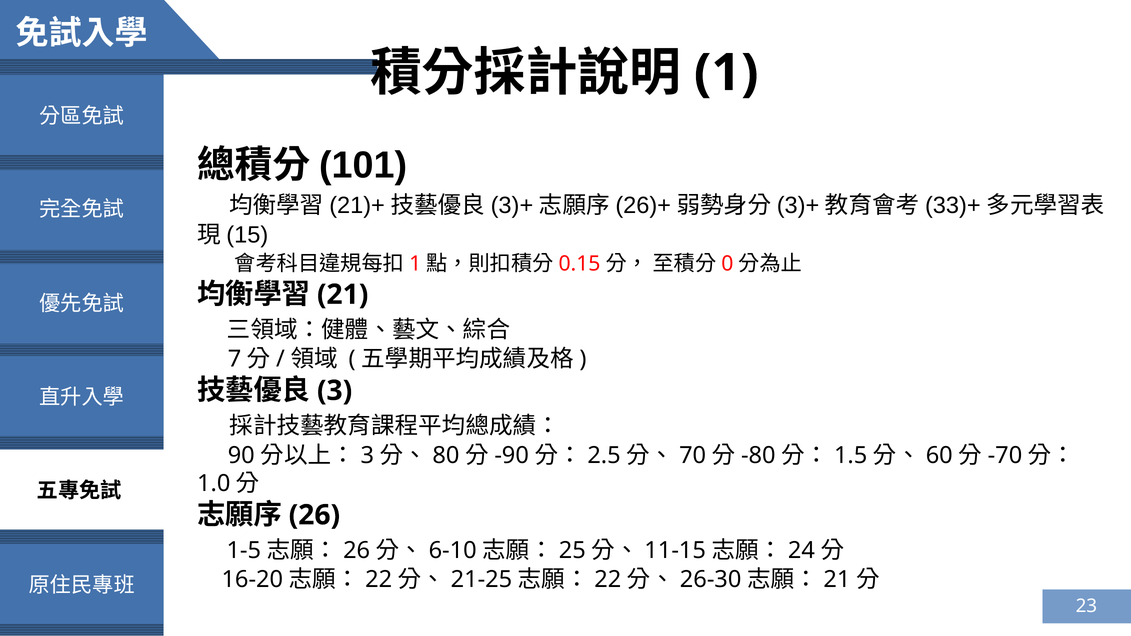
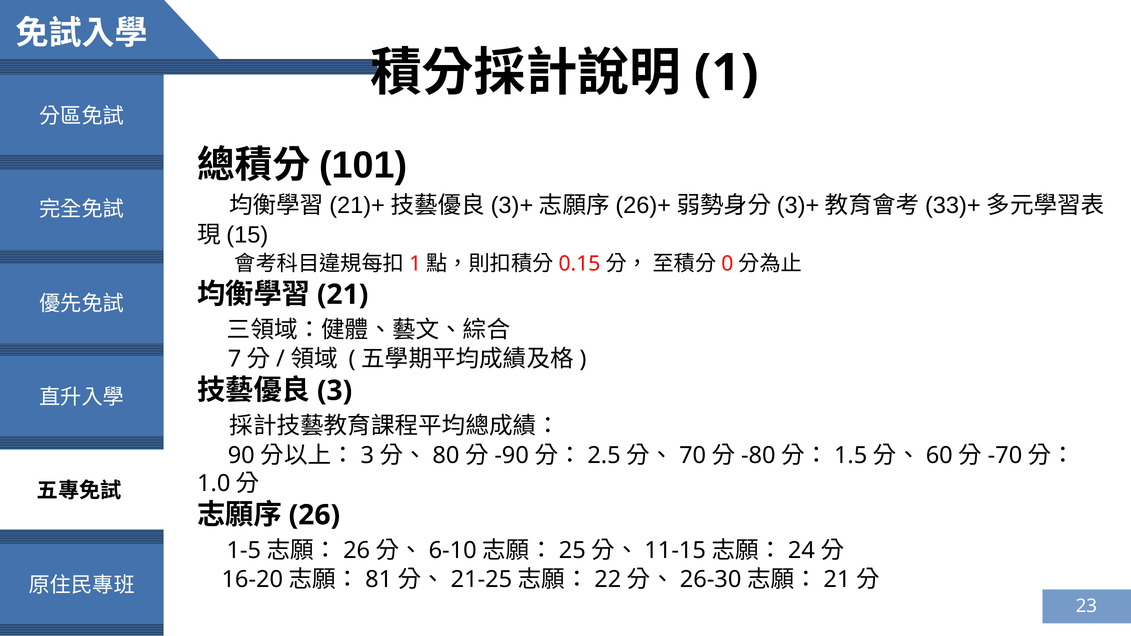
22 at (379, 580): 22 -> 81
